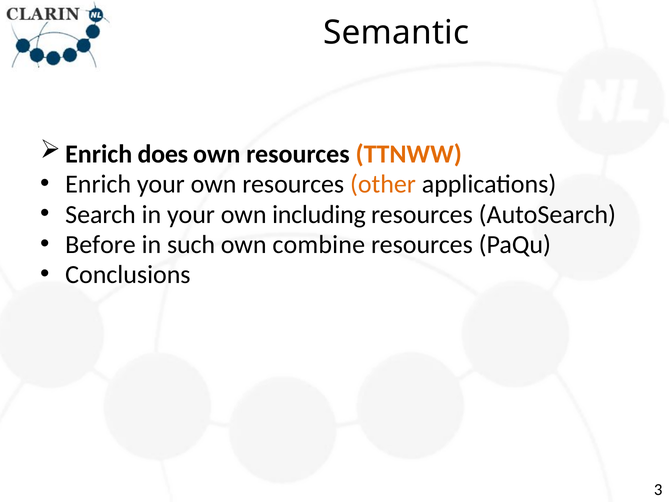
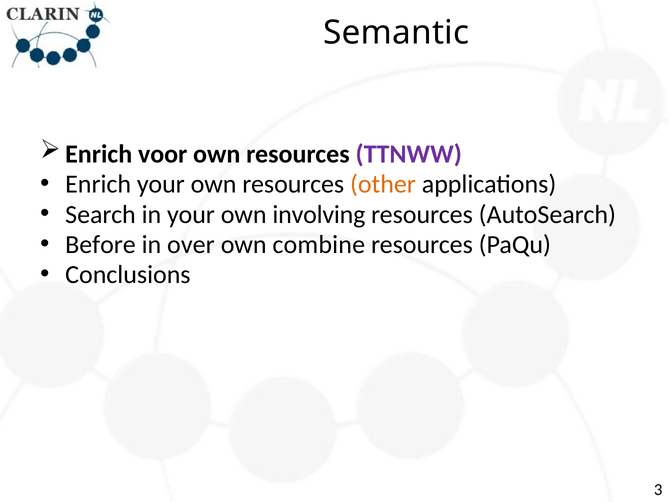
does: does -> voor
TTNWW colour: orange -> purple
including: including -> involving
such: such -> over
